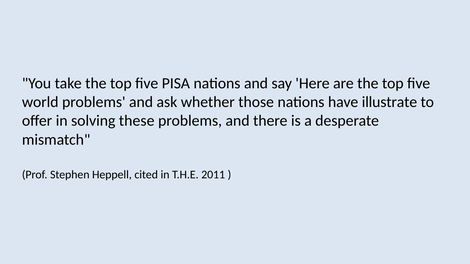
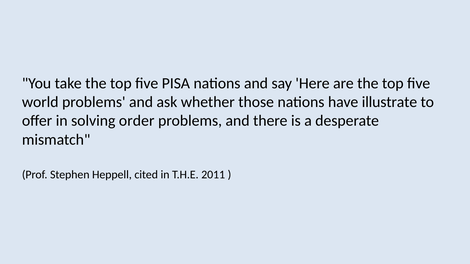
these: these -> order
